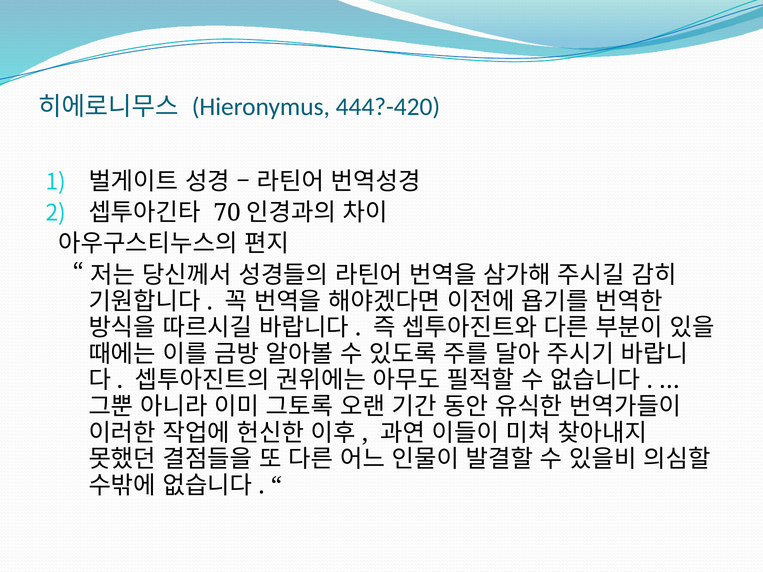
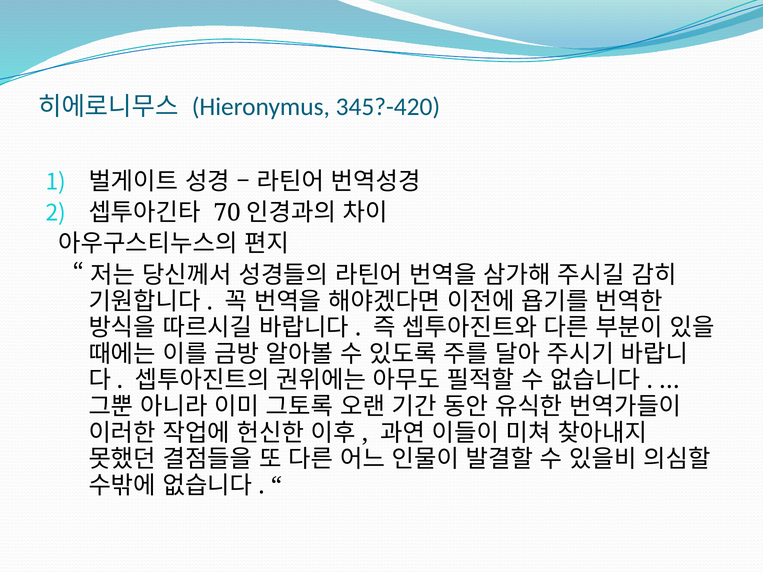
444?-420: 444?-420 -> 345?-420
